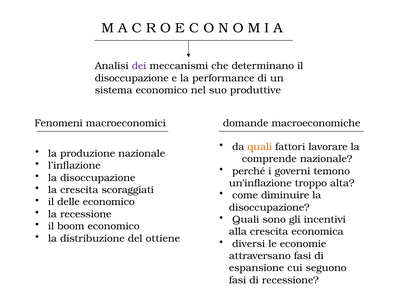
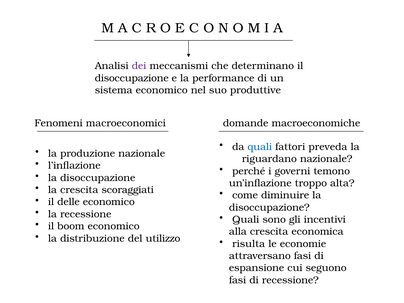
quali at (260, 147) colour: orange -> blue
lavorare: lavorare -> preveda
comprende: comprende -> riguardano
ottiene: ottiene -> utilizzo
diversi: diversi -> risulta
